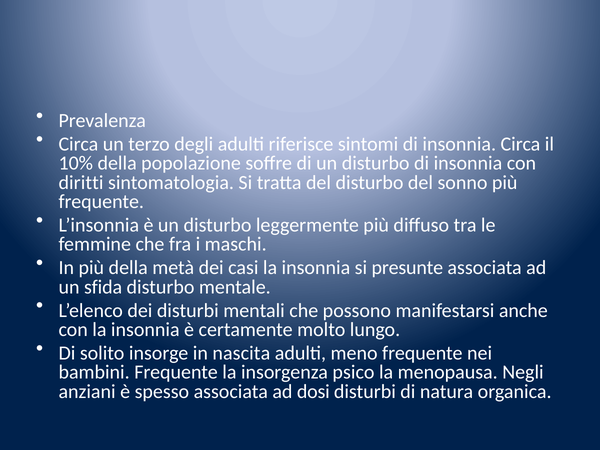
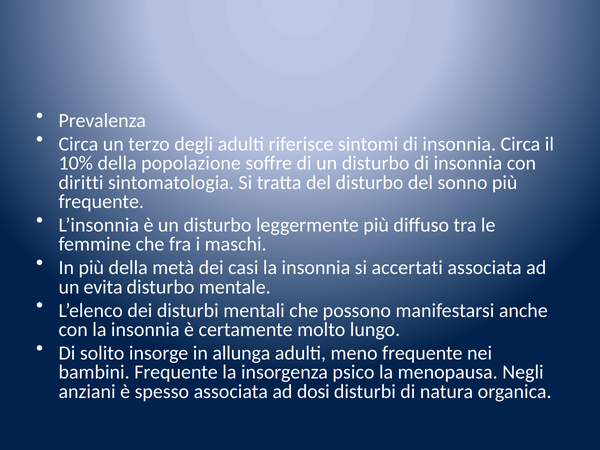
presunte: presunte -> accertati
sfida: sfida -> evita
nascita: nascita -> allunga
